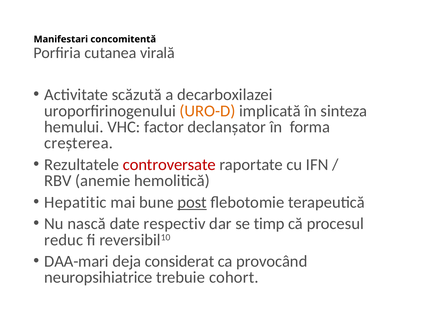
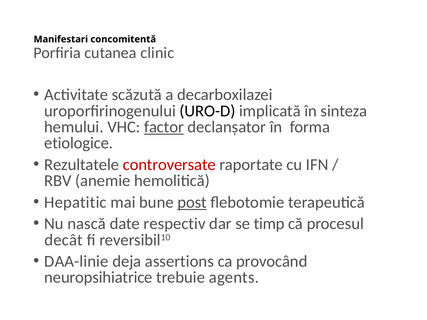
virală: virală -> clinic
URO-D colour: orange -> black
factor underline: none -> present
creșterea: creșterea -> etiologice
reduc: reduc -> decât
DAA-mari: DAA-mari -> DAA-linie
considerat: considerat -> assertions
cohort: cohort -> agents
